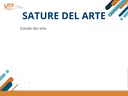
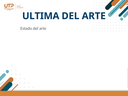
SATURE: SATURE -> ULTIMA
